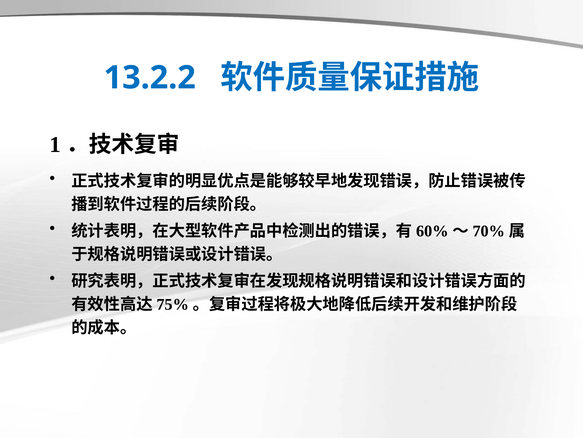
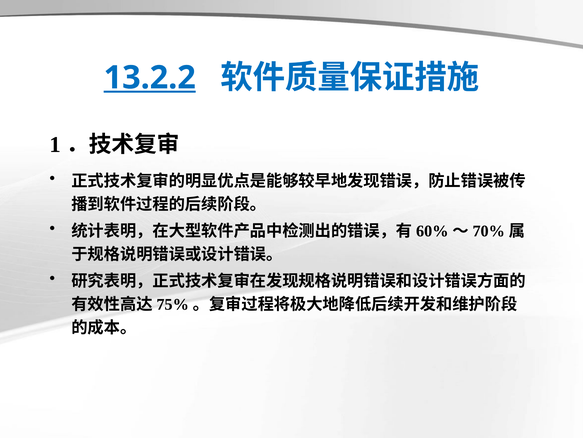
13.2.2 underline: none -> present
